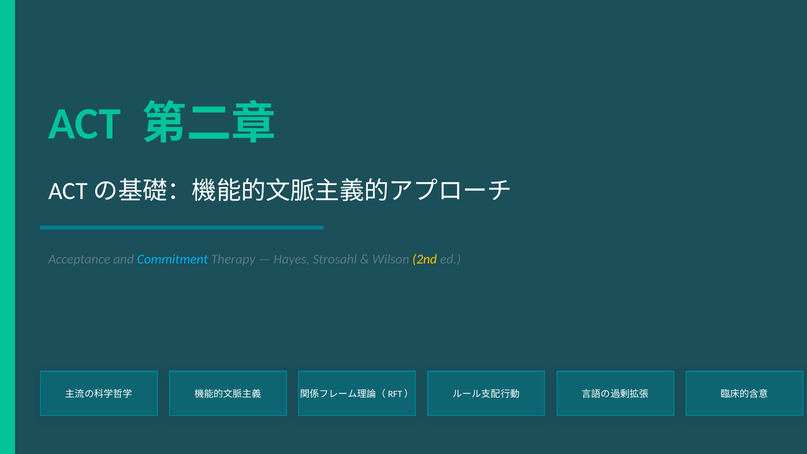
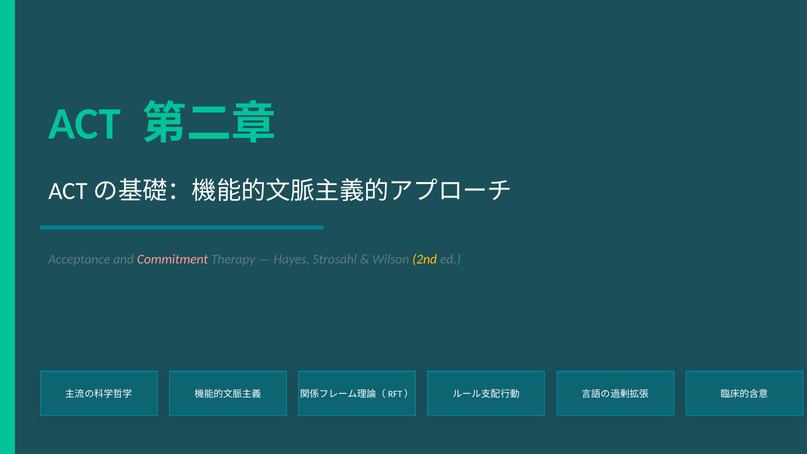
Commitment colour: light blue -> pink
